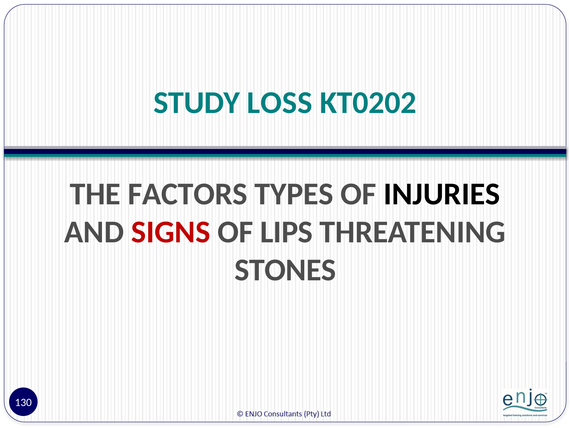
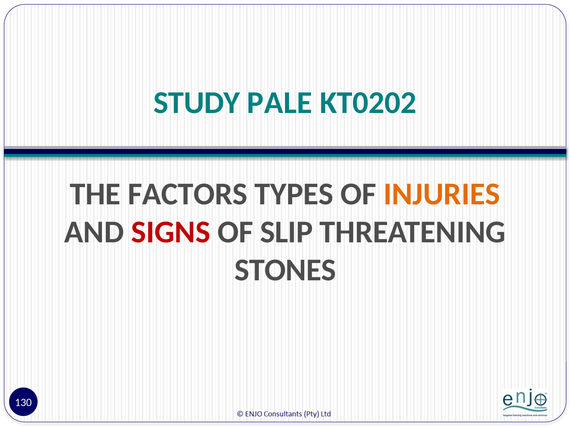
LOSS: LOSS -> PALE
INJURIES colour: black -> orange
LIPS: LIPS -> SLIP
